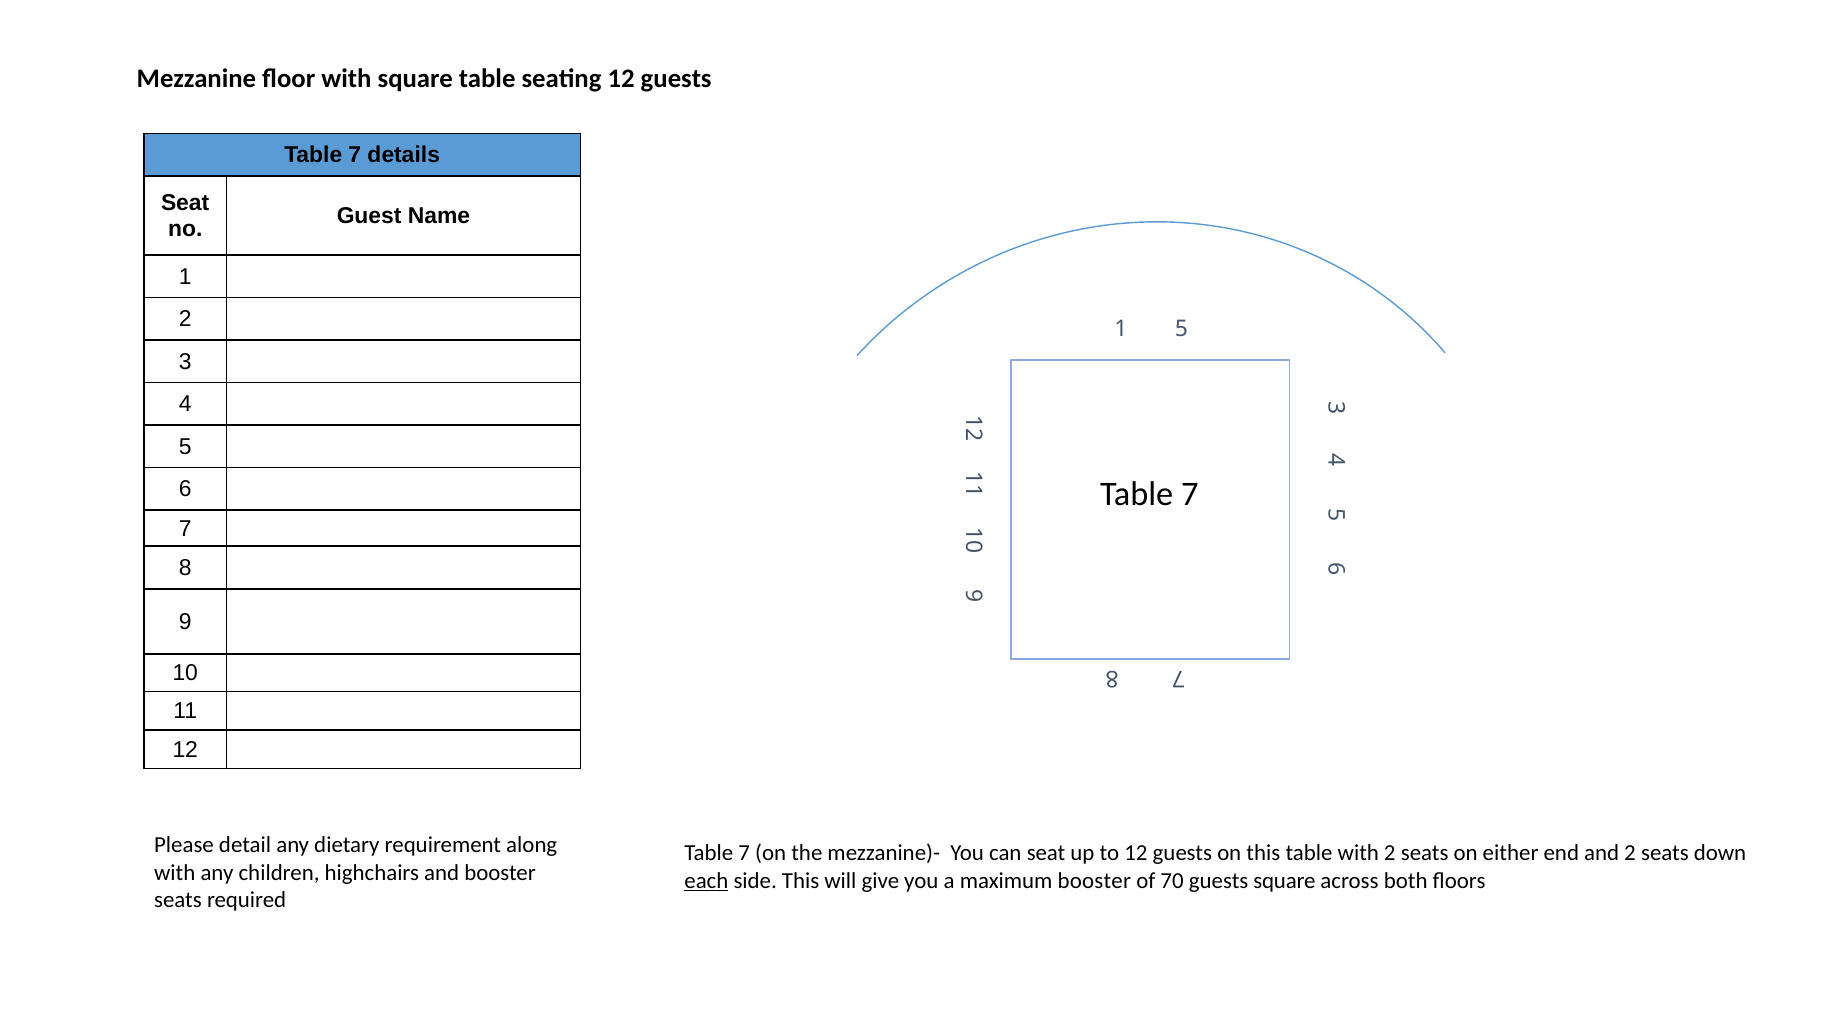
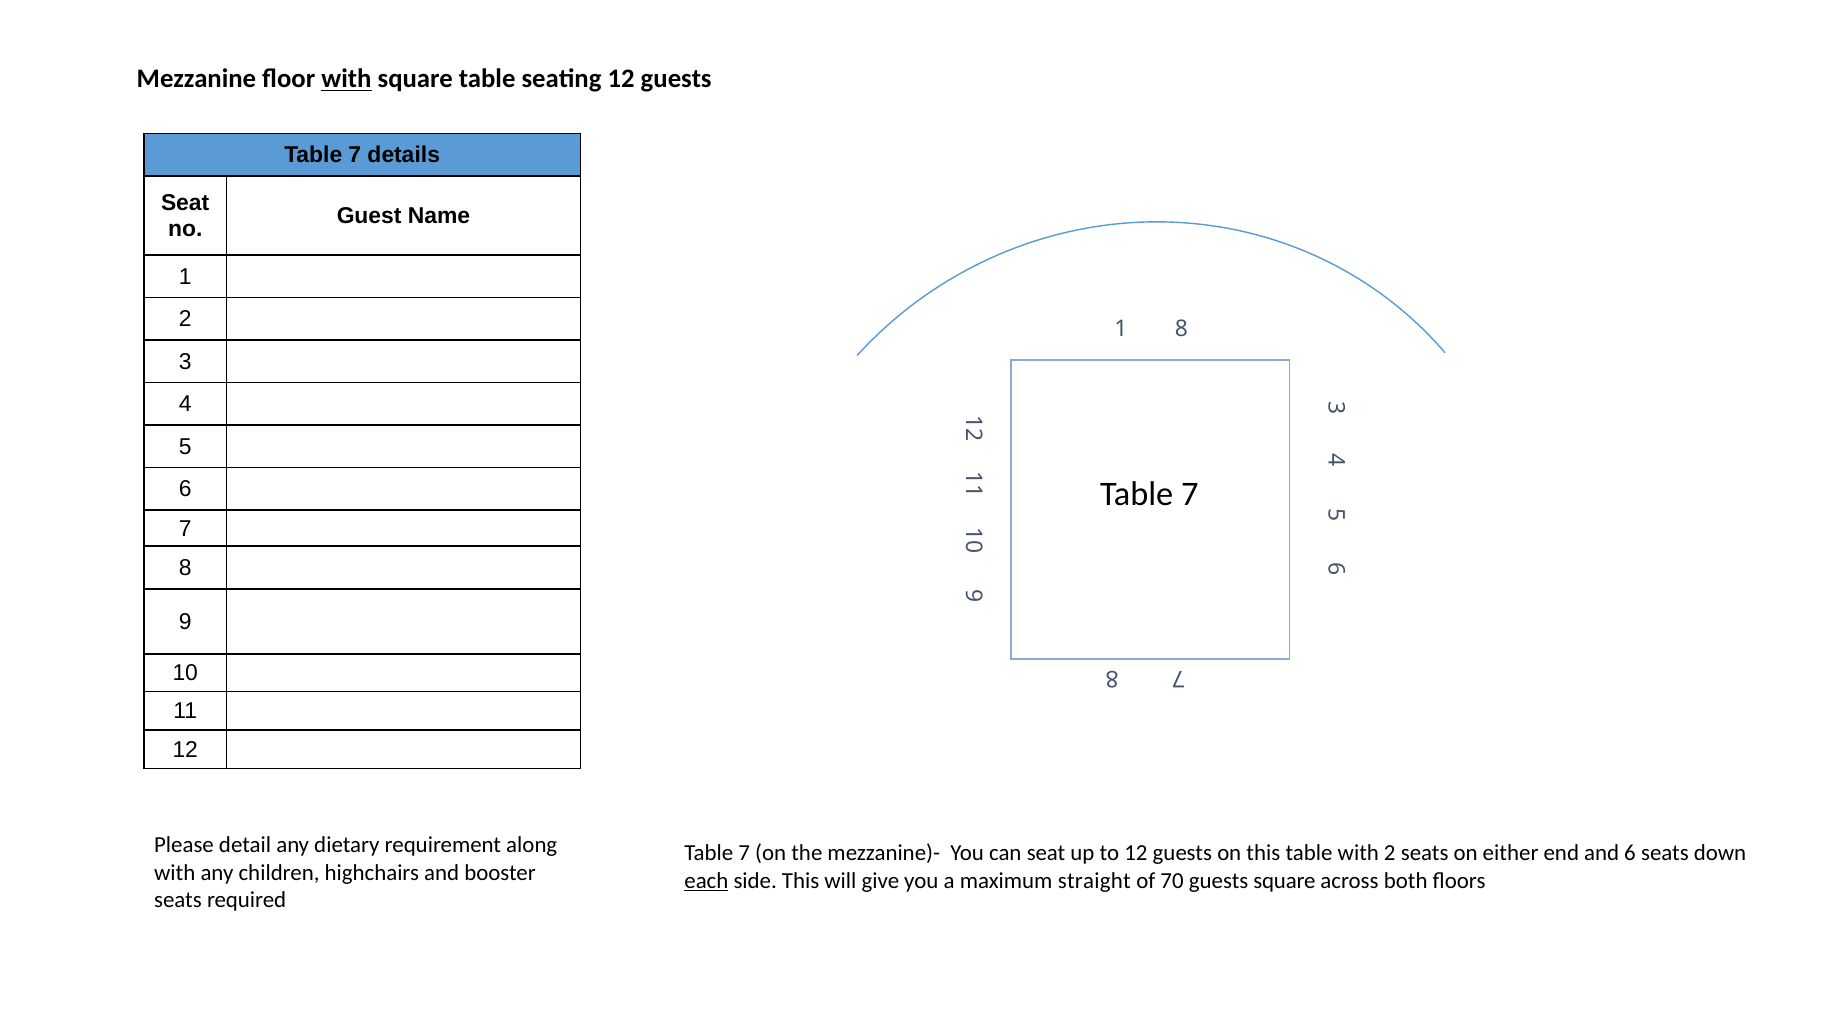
with at (346, 79) underline: none -> present
1 5: 5 -> 8
and 2: 2 -> 6
maximum booster: booster -> straight
